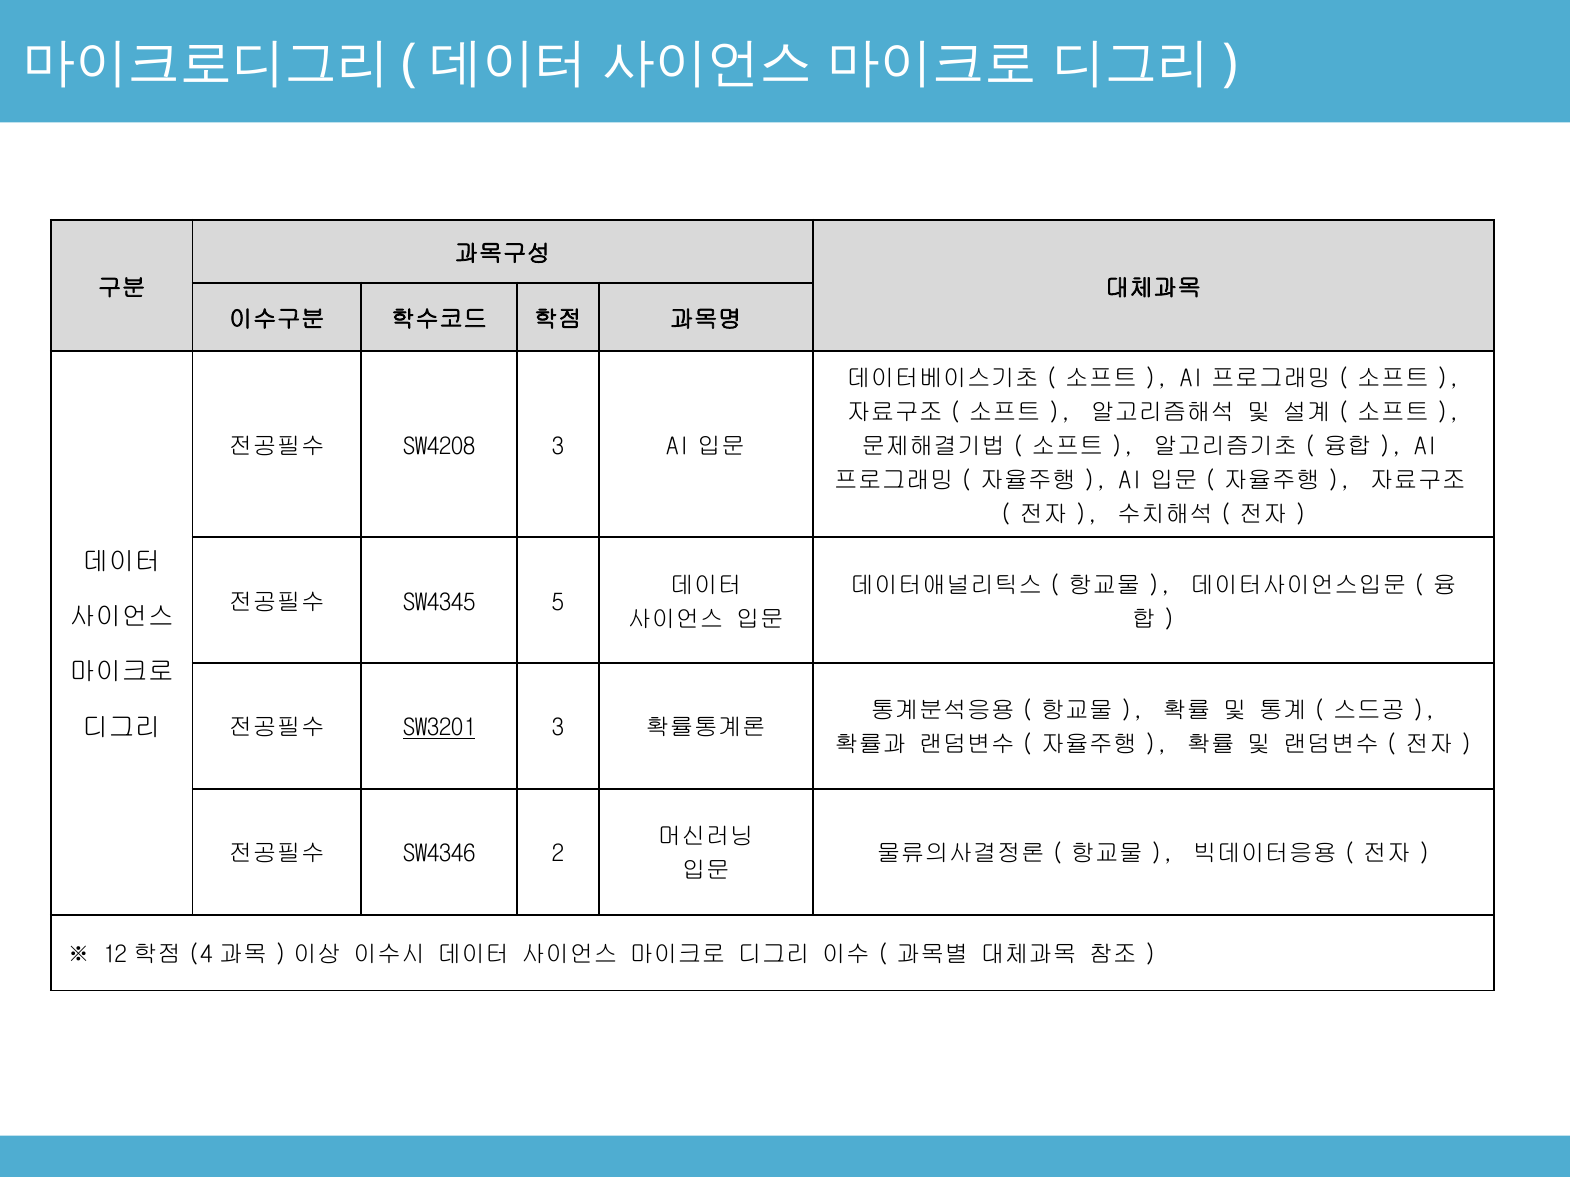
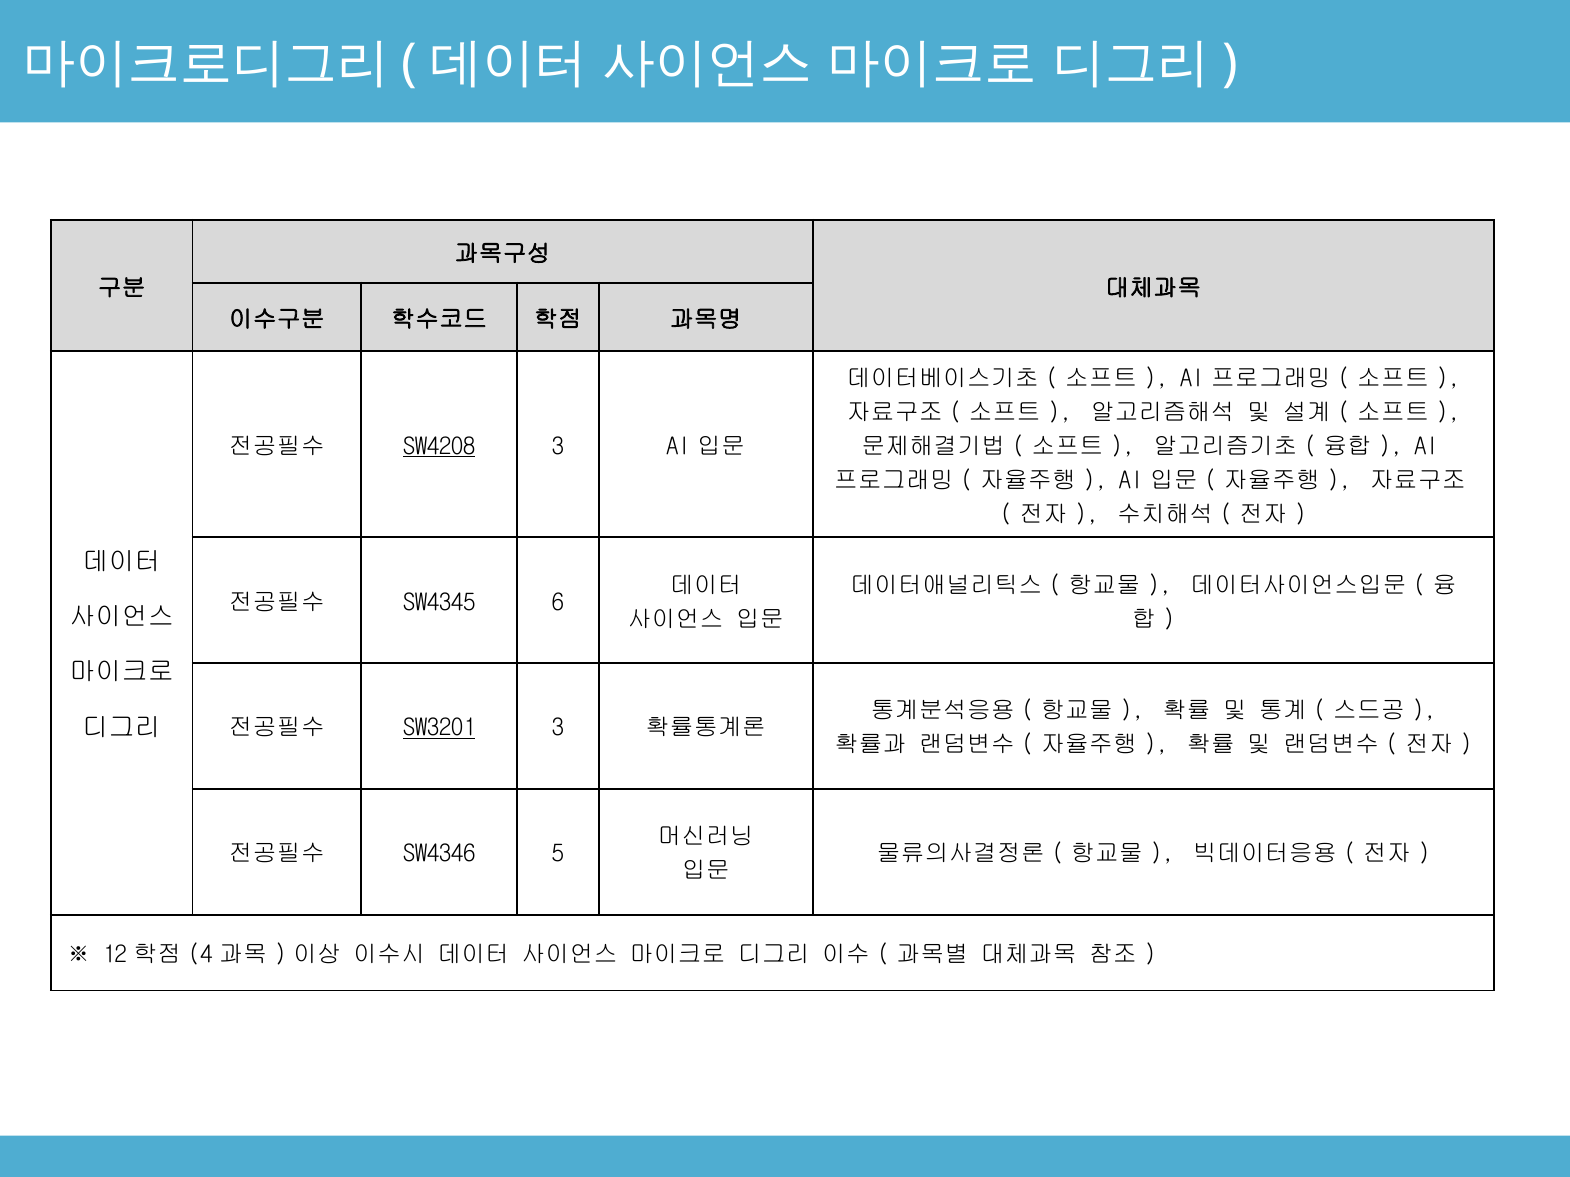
SW4208 underline: none -> present
5: 5 -> 6
2: 2 -> 5
